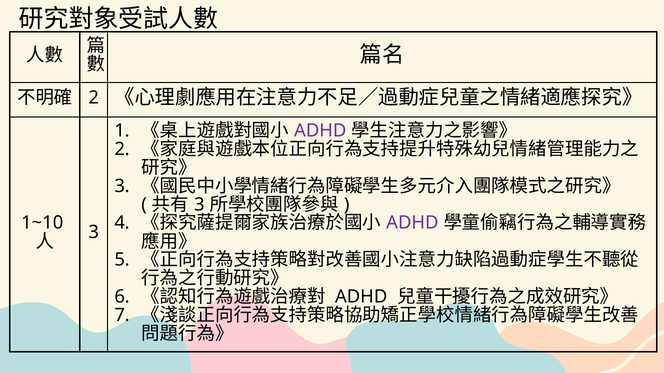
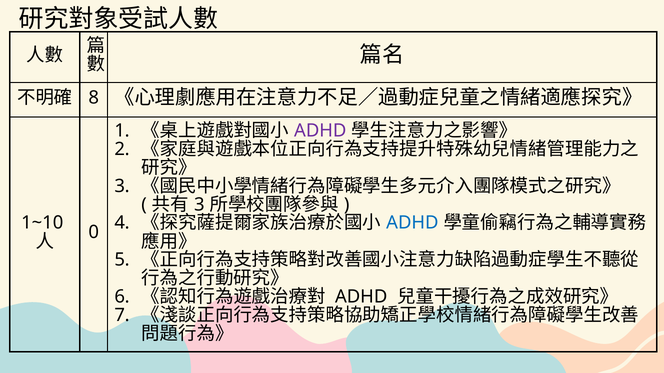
2 at (94, 98): 2 -> 8
ADHD at (412, 223) colour: purple -> blue
3 at (94, 232): 3 -> 0
